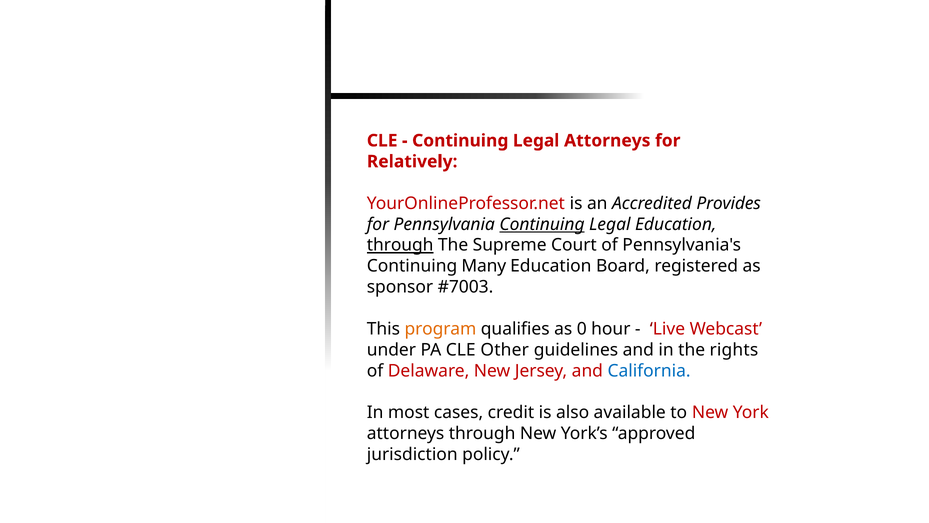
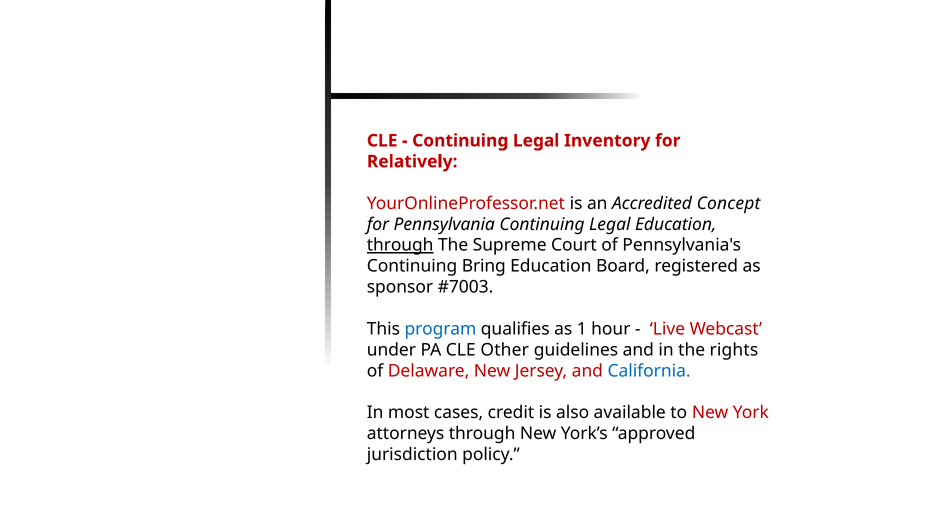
Legal Attorneys: Attorneys -> Inventory
Provides: Provides -> Concept
Continuing at (542, 224) underline: present -> none
Many: Many -> Bring
program colour: orange -> blue
0: 0 -> 1
